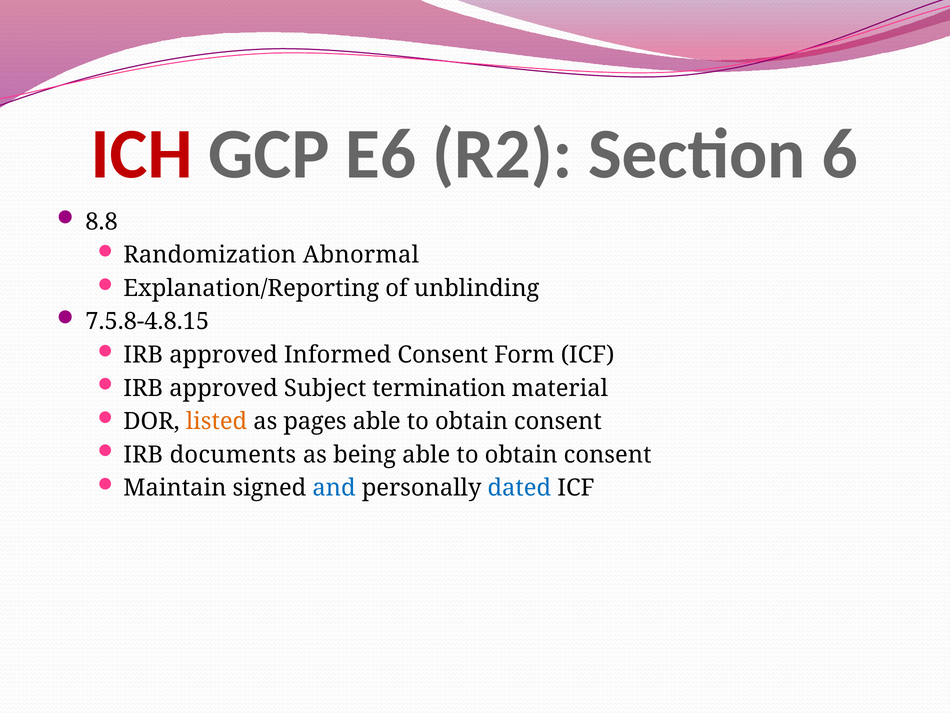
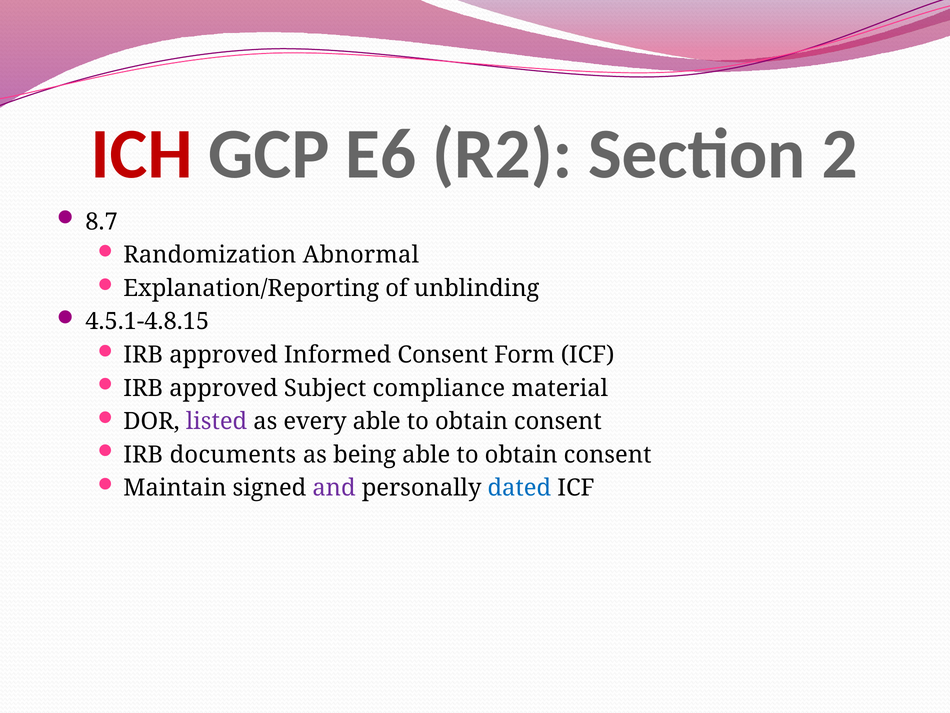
6: 6 -> 2
8.8: 8.8 -> 8.7
7.5.8-4.8.15: 7.5.8-4.8.15 -> 4.5.1-4.8.15
termination: termination -> compliance
listed colour: orange -> purple
pages: pages -> every
and colour: blue -> purple
